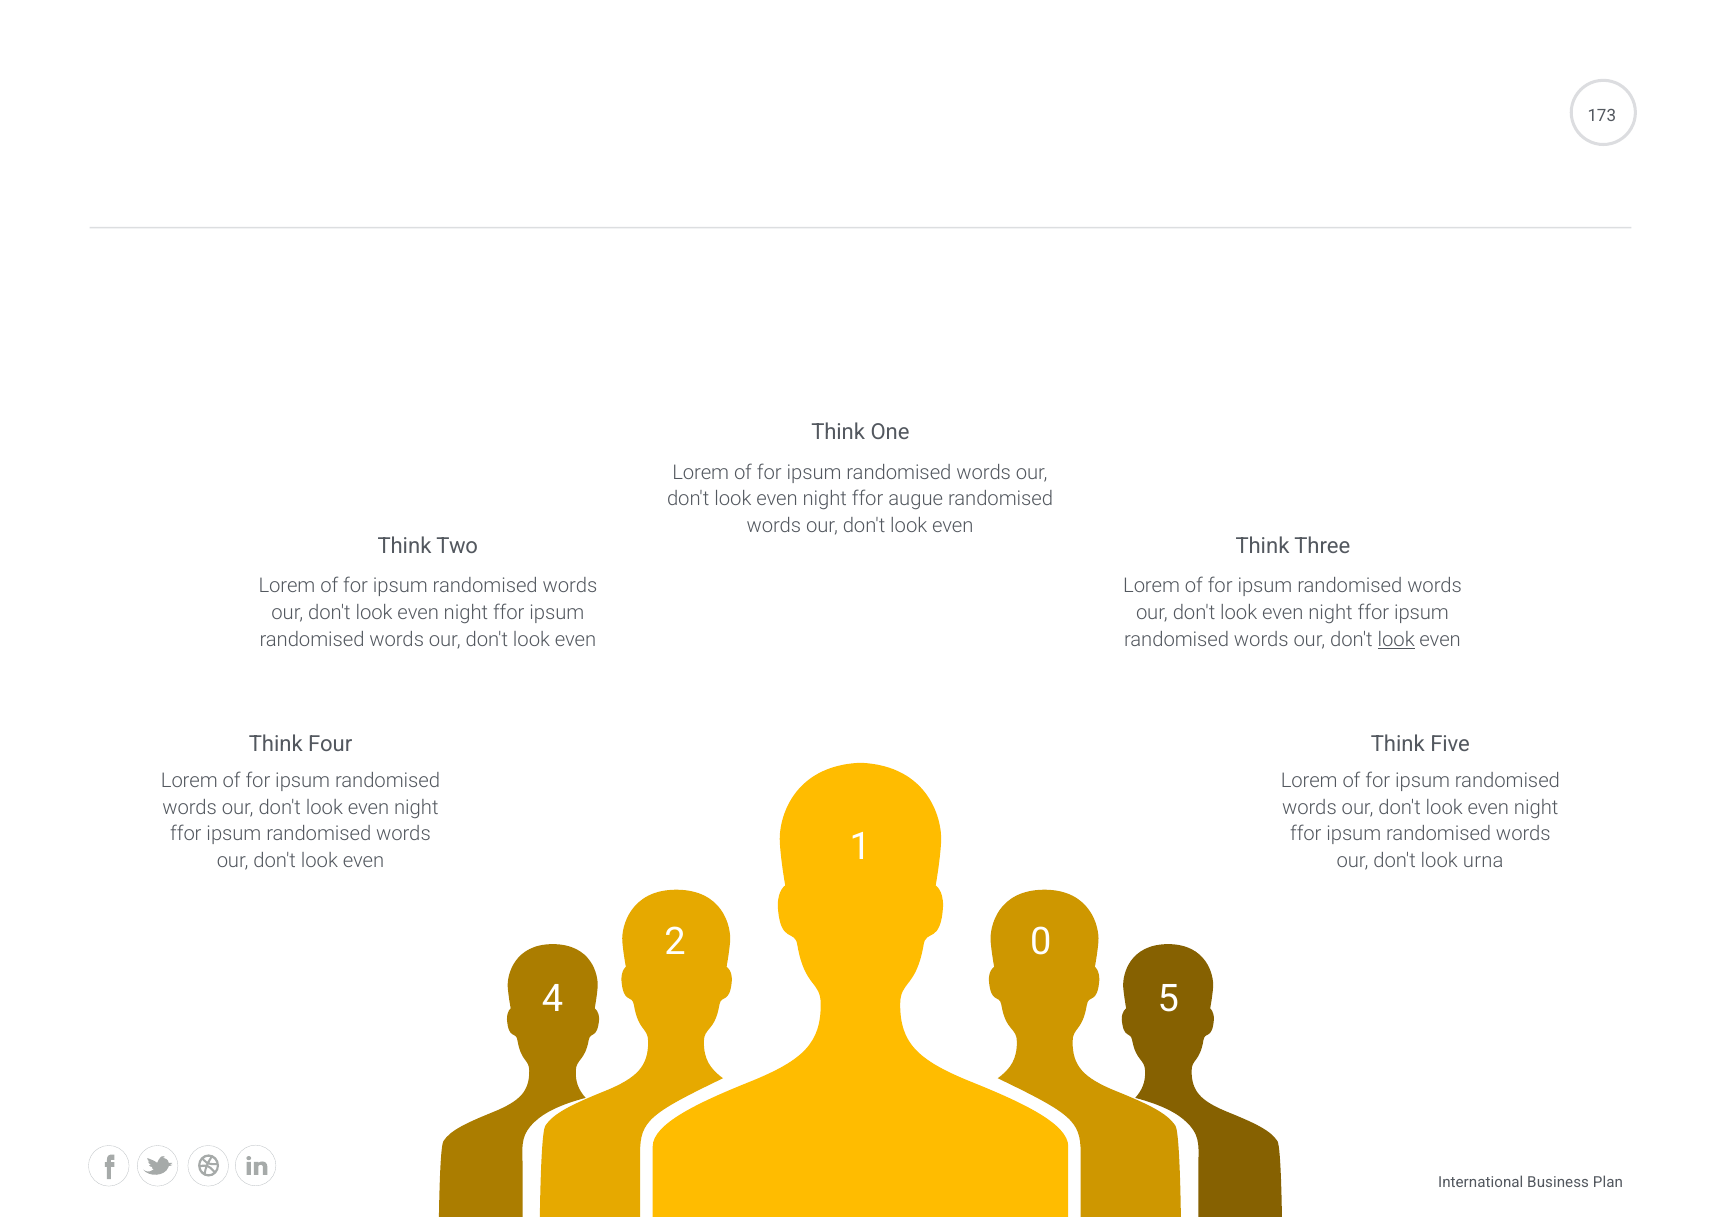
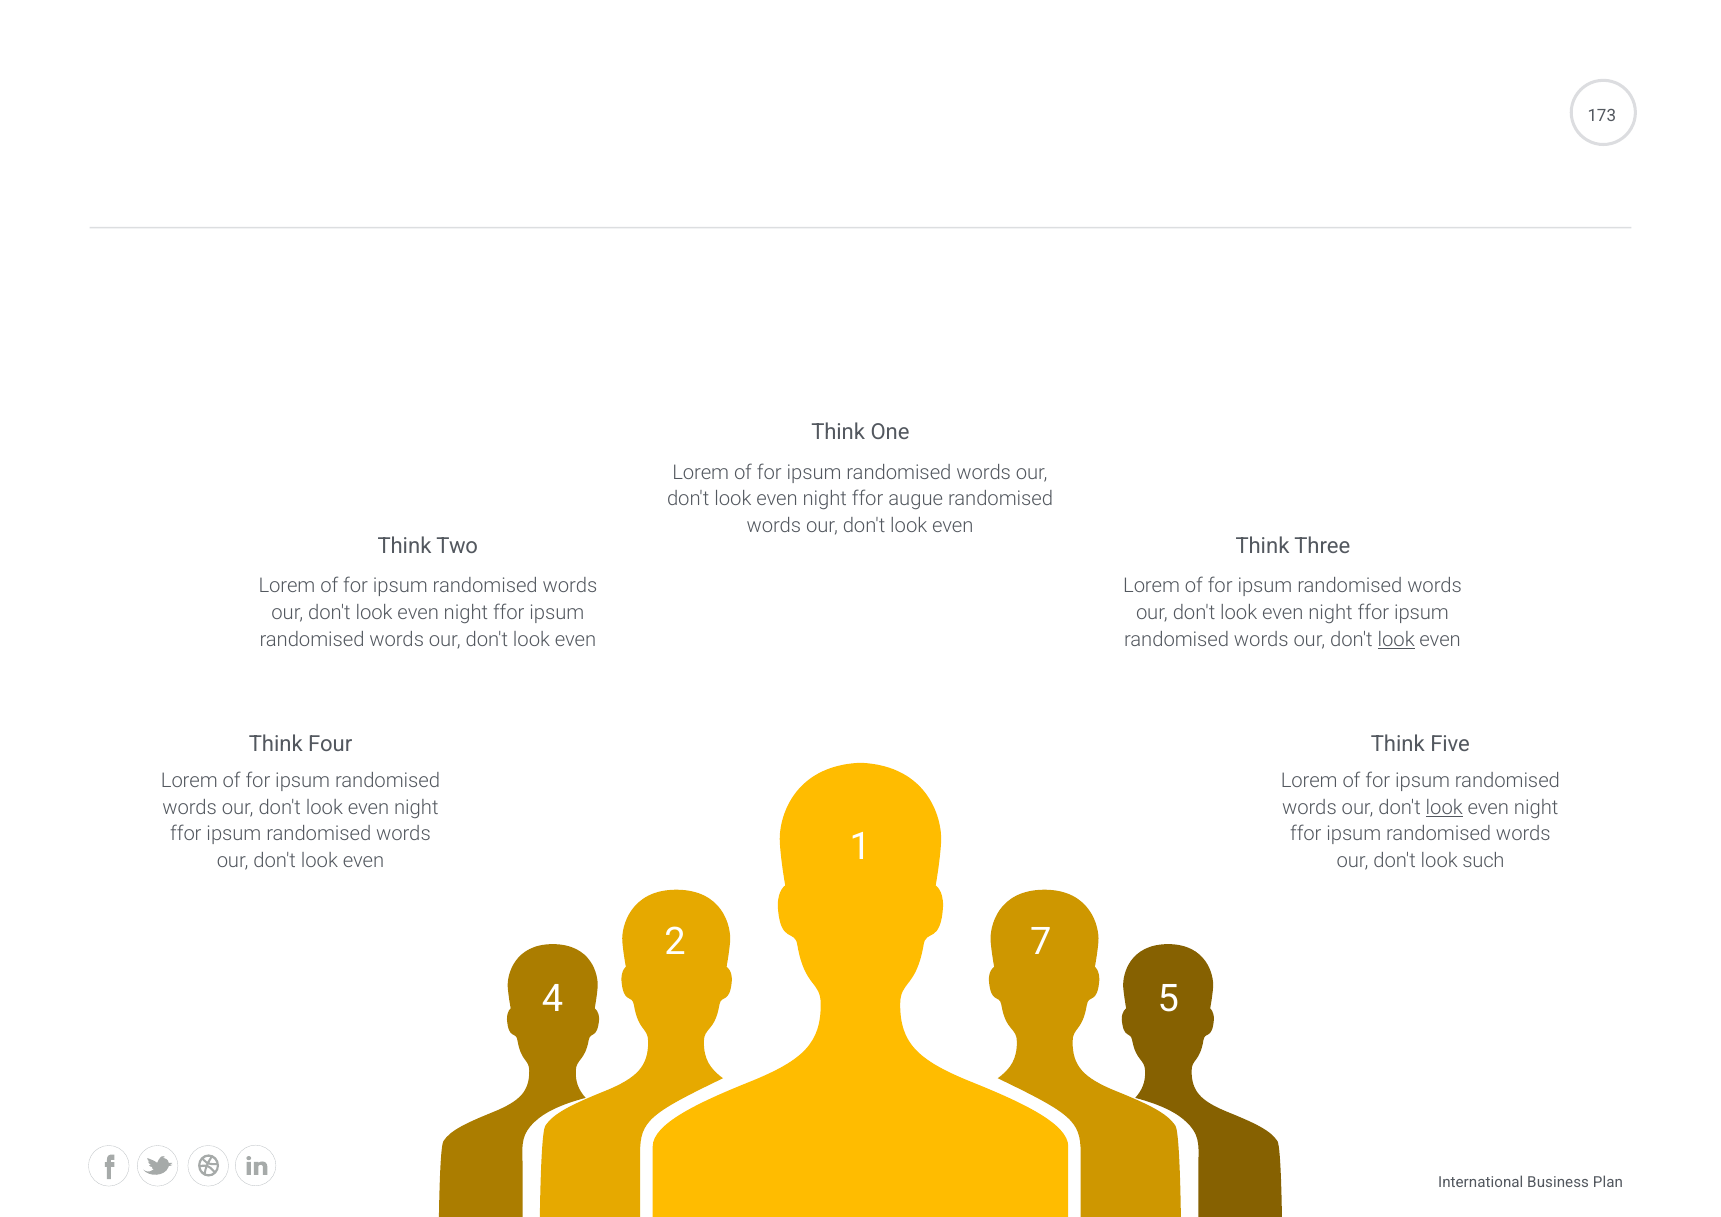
look at (1444, 807) underline: none -> present
urna: urna -> such
0: 0 -> 7
